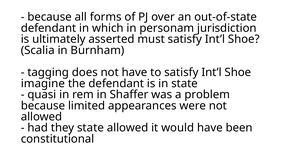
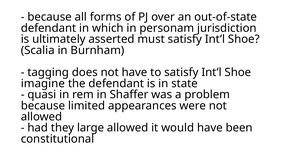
they state: state -> large
